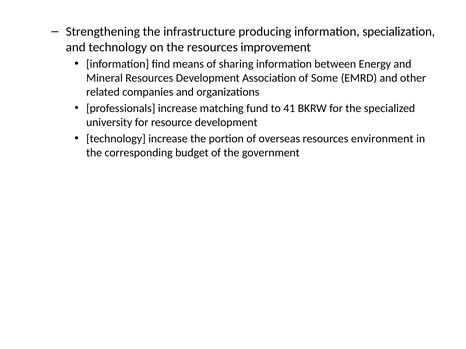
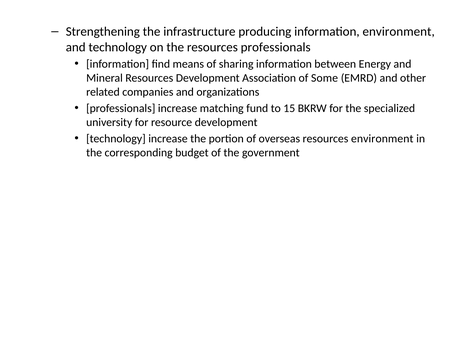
information specialization: specialization -> environment
resources improvement: improvement -> professionals
41: 41 -> 15
